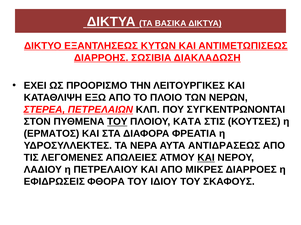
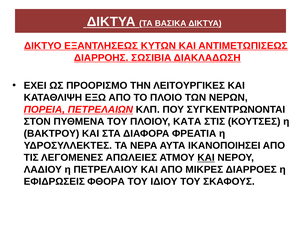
ΣΤΕΡΕΑ: ΣΤΕΡΕΑ -> ΠΟΡΕΙΑ
ΤΟΥ at (117, 122) underline: present -> none
ΕΡΜΑΤΟΣ: ΕΡΜΑΤΟΣ -> ΒΑΚΤΡΟΥ
ΑΝΤΙΔΡΑΣΕΩΣ: ΑΝΤΙΔΡΑΣΕΩΣ -> ΙΚΑΝΟΠΟΙΗΣΕΙ
